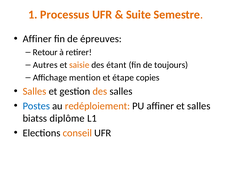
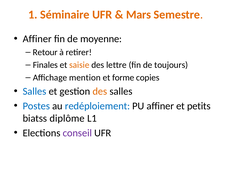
Processus: Processus -> Séminaire
Suite: Suite -> Mars
épreuves: épreuves -> moyenne
Autres: Autres -> Finales
étant: étant -> lettre
étape: étape -> forme
Salles at (35, 91) colour: orange -> blue
redéploiement colour: orange -> blue
et salles: salles -> petits
conseil colour: orange -> purple
